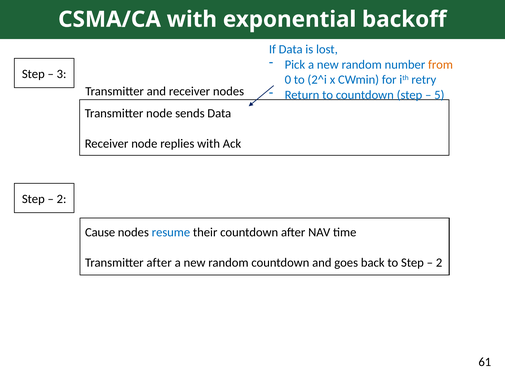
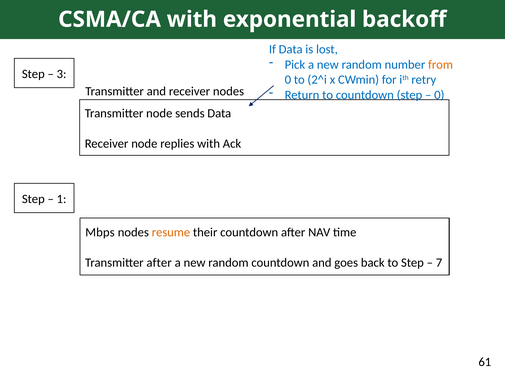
5 at (439, 95): 5 -> 0
2 at (62, 199): 2 -> 1
Cause: Cause -> Mbps
resume colour: blue -> orange
2 at (439, 262): 2 -> 7
